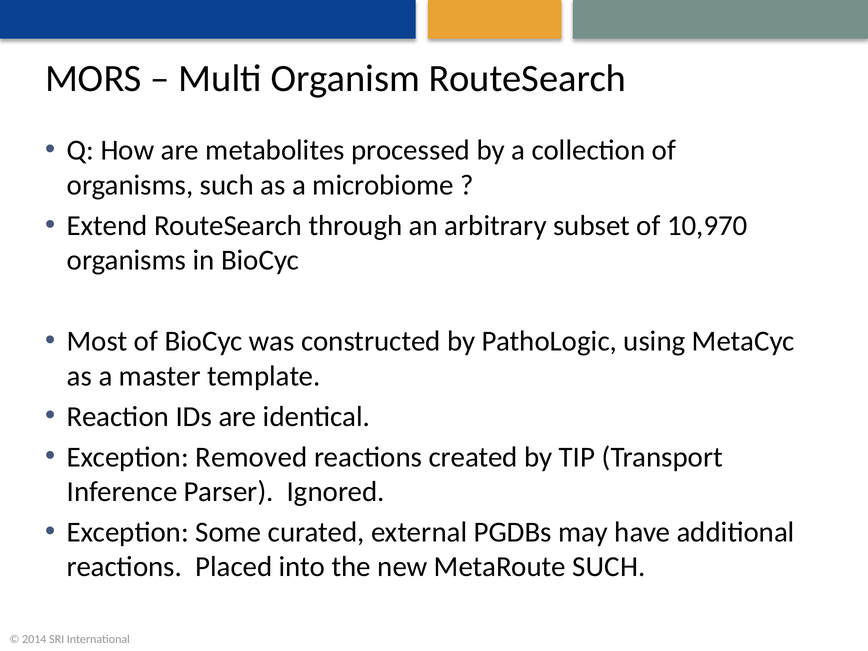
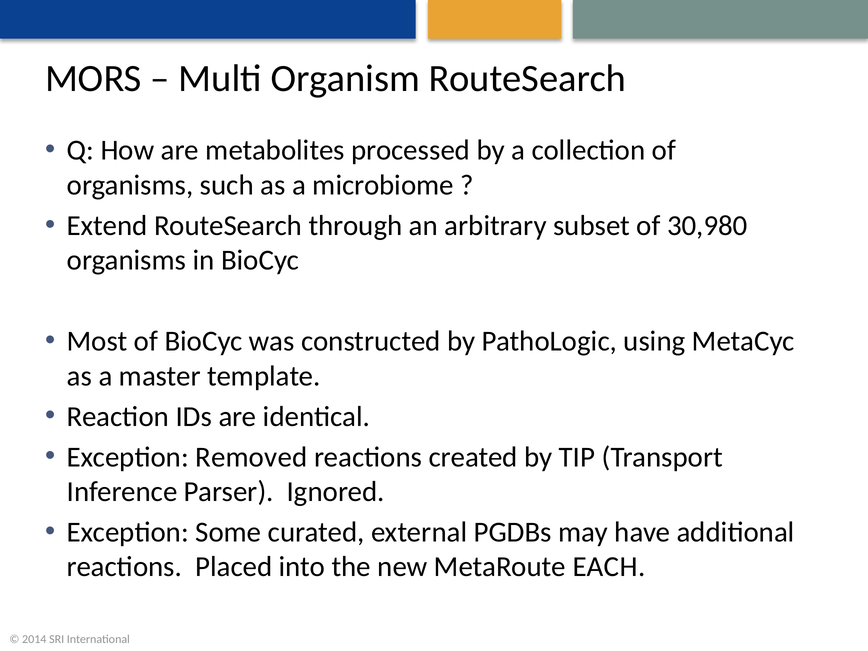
10,970: 10,970 -> 30,980
MetaRoute SUCH: SUCH -> EACH
